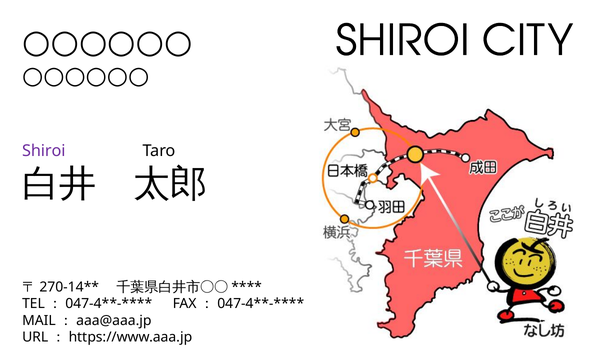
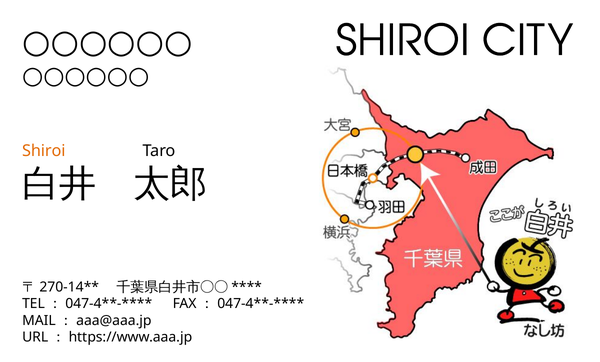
Shiroi colour: purple -> orange
